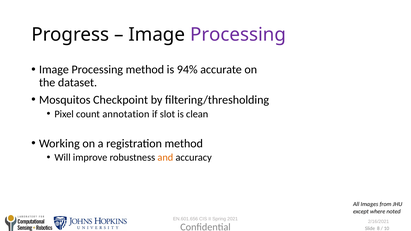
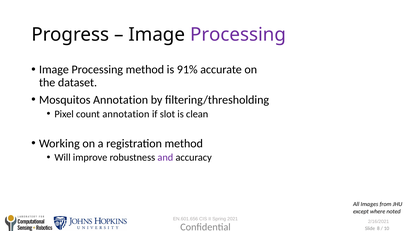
94%: 94% -> 91%
Mosquitos Checkpoint: Checkpoint -> Annotation
and colour: orange -> purple
